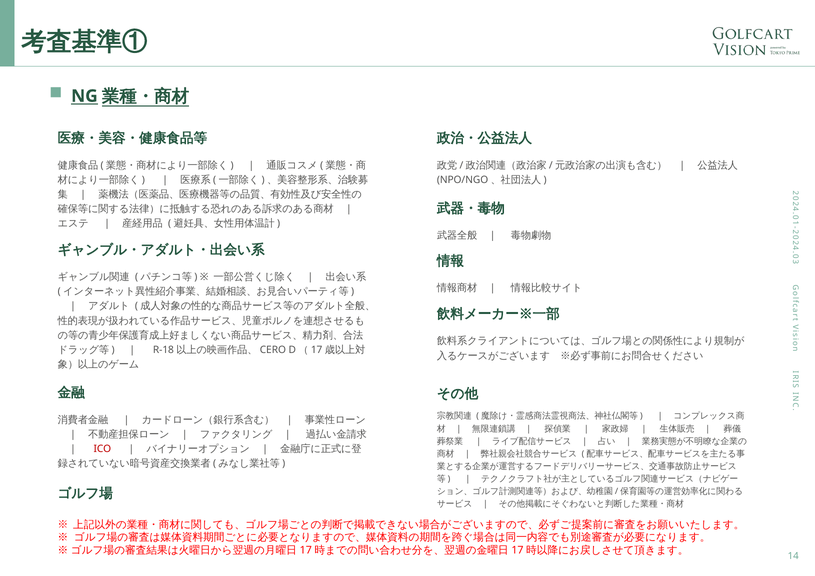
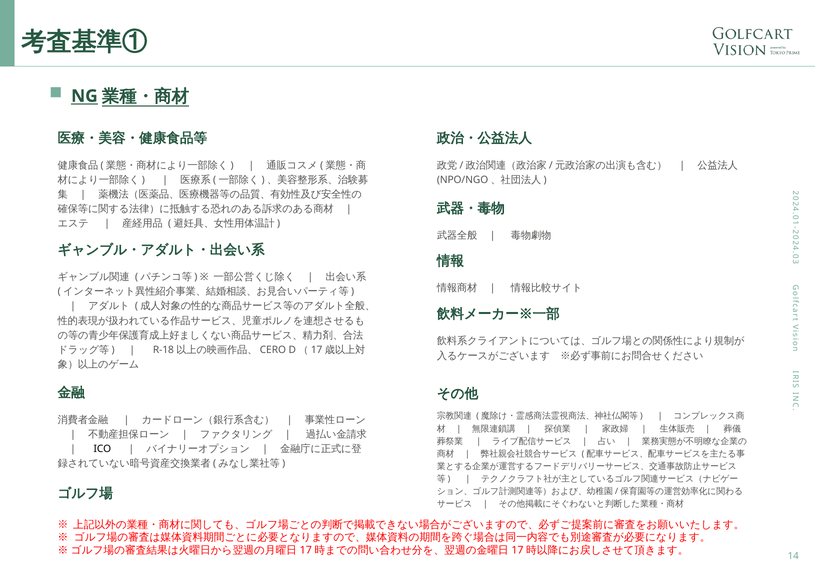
ICO colour: red -> black
